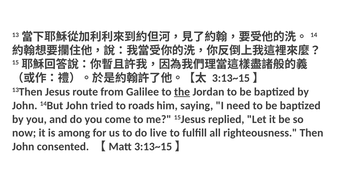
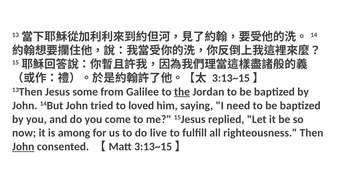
route: route -> some
roads: roads -> loved
John at (23, 147) underline: none -> present
